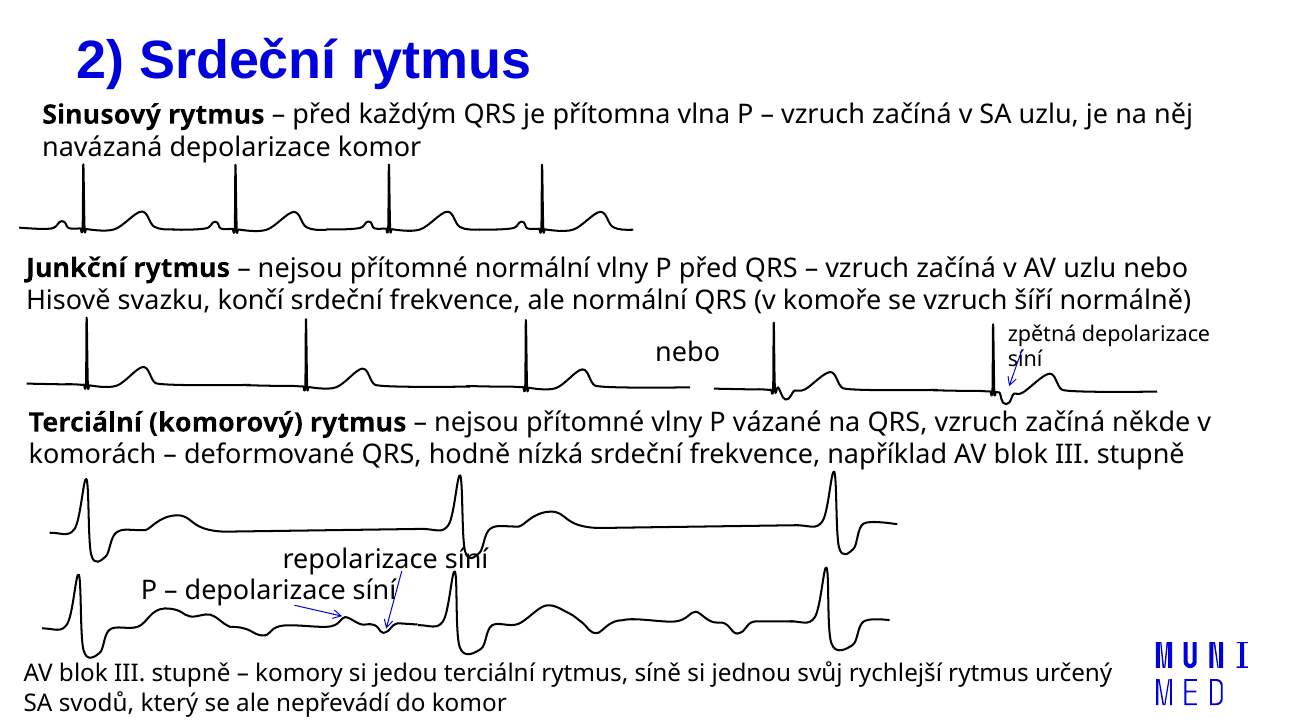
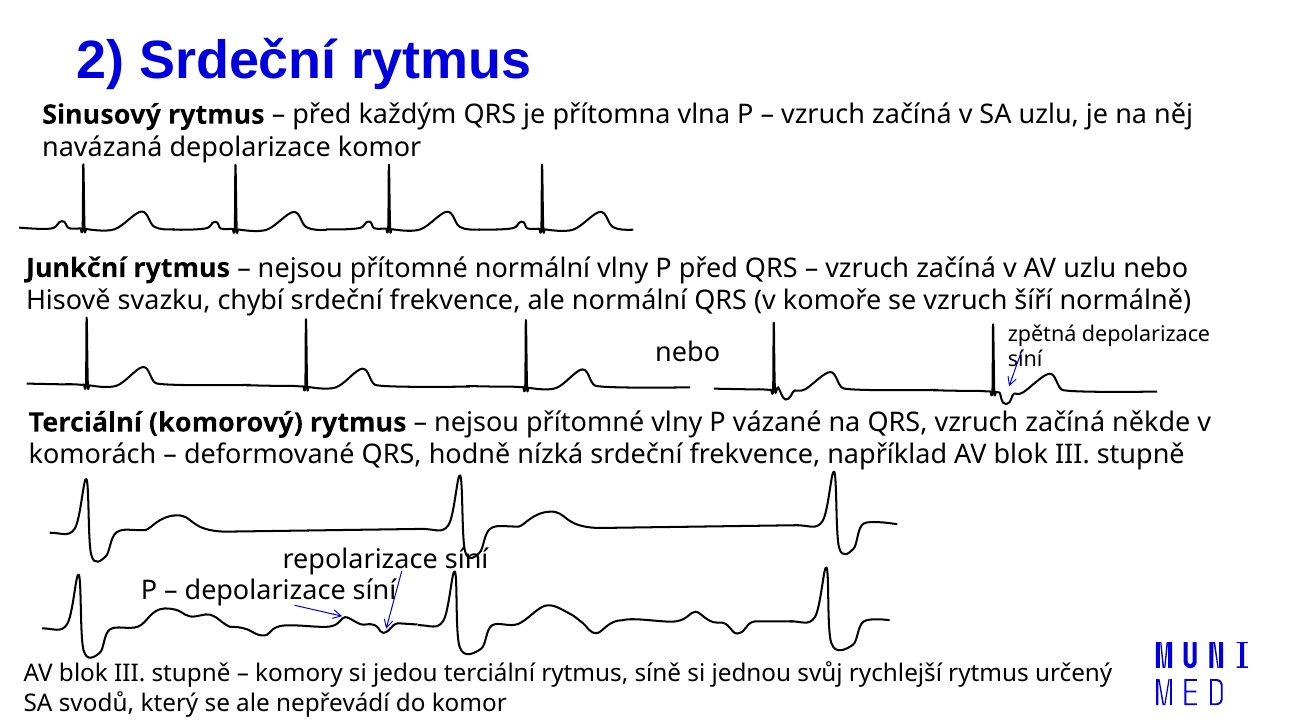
končí: končí -> chybí
